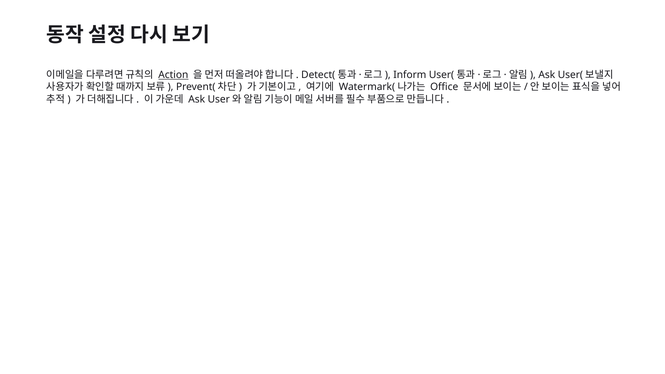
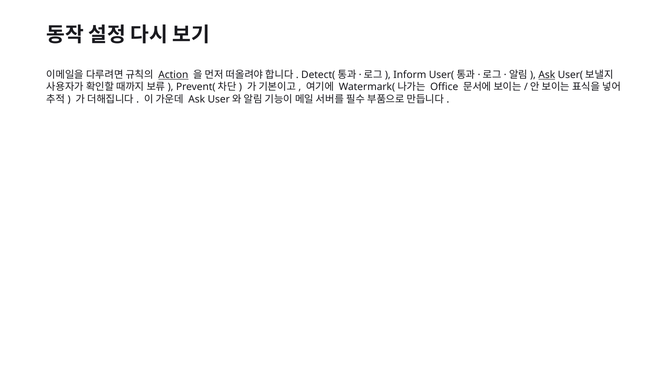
Ask at (547, 75) underline: none -> present
